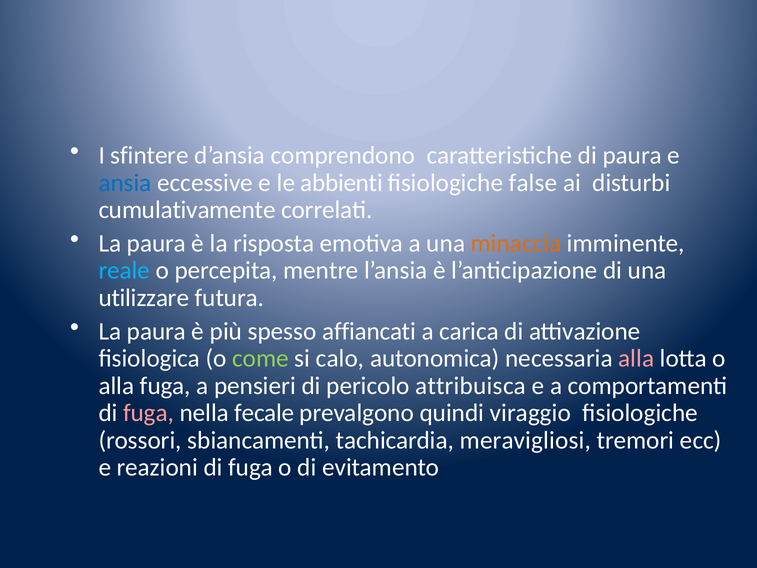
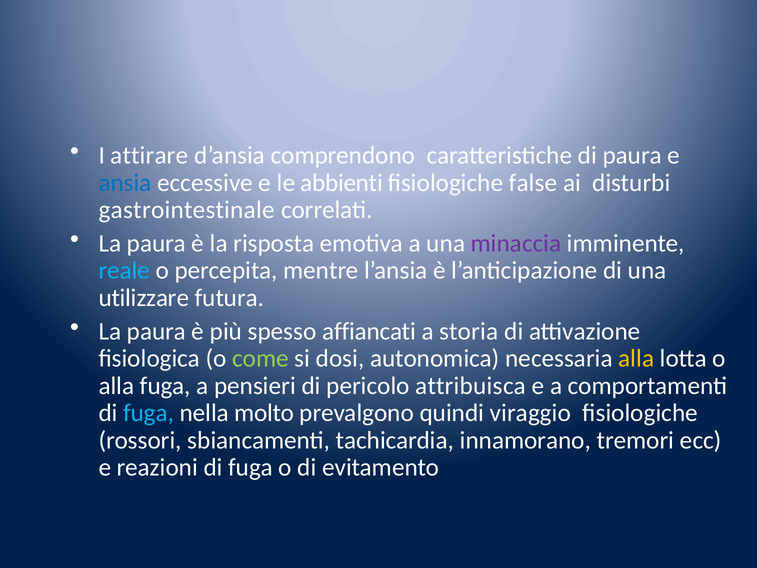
sfintere: sfintere -> attirare
cumulativamente: cumulativamente -> gastrointestinale
minaccia colour: orange -> purple
carica: carica -> storia
calo: calo -> dosi
alla at (636, 358) colour: pink -> yellow
fuga at (149, 413) colour: pink -> light blue
fecale: fecale -> molto
meravigliosi: meravigliosi -> innamorano
